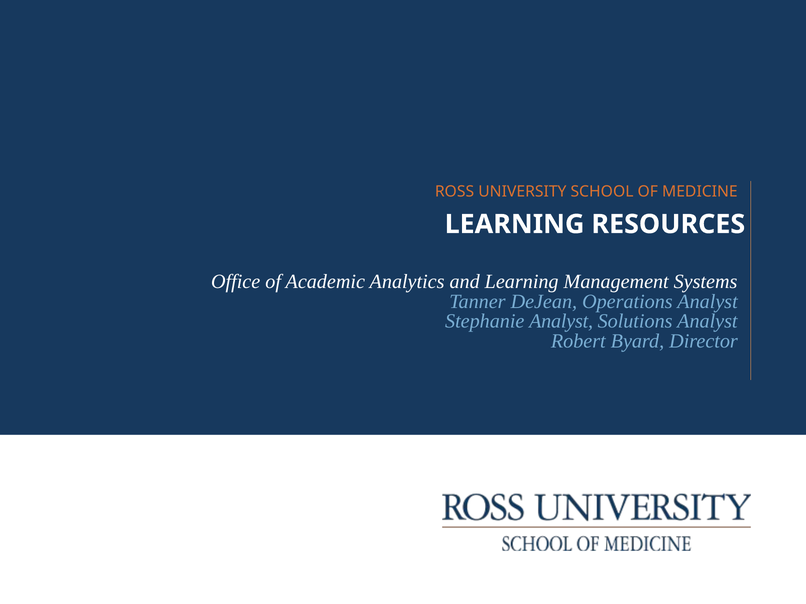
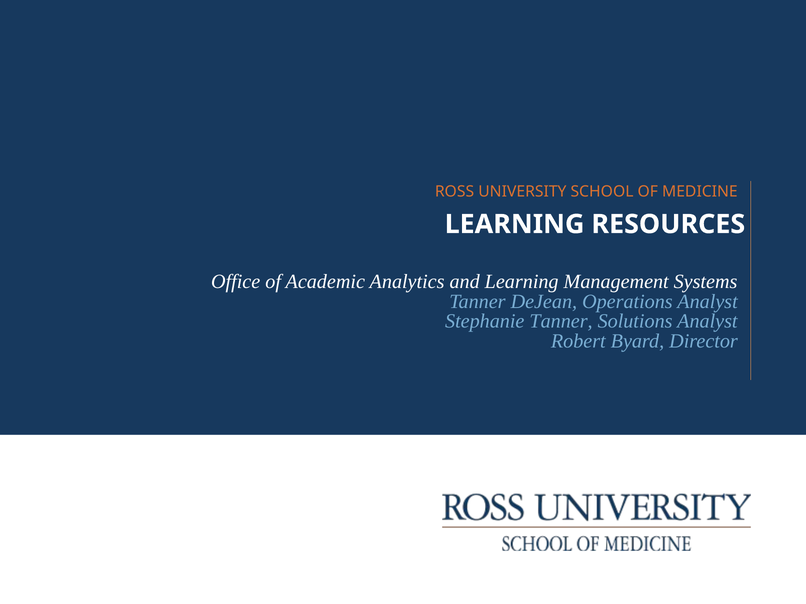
Stephanie Analyst: Analyst -> Tanner
